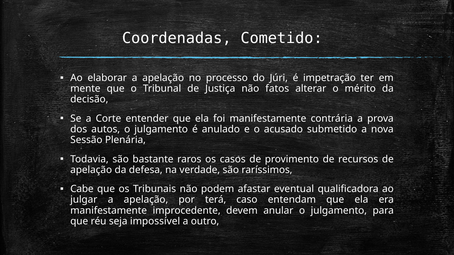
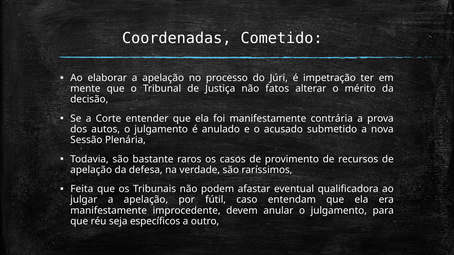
Cabe: Cabe -> Feita
terá: terá -> fútil
impossível: impossível -> específicos
